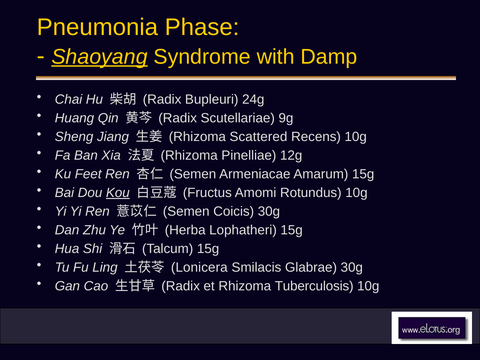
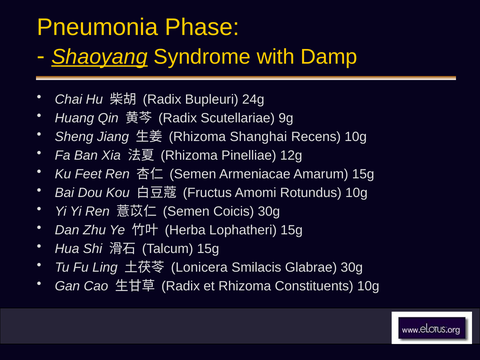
Scattered: Scattered -> Shanghai
Kou underline: present -> none
Tuberculosis: Tuberculosis -> Constituents
